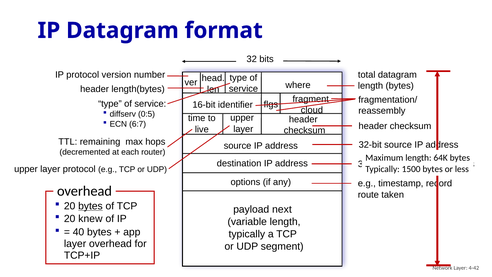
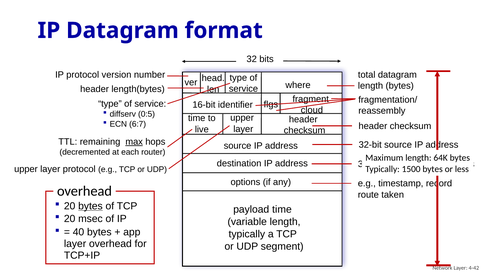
max underline: none -> present
payload next: next -> time
knew: knew -> msec
